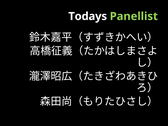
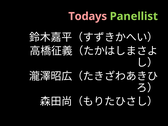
Todays colour: white -> pink
